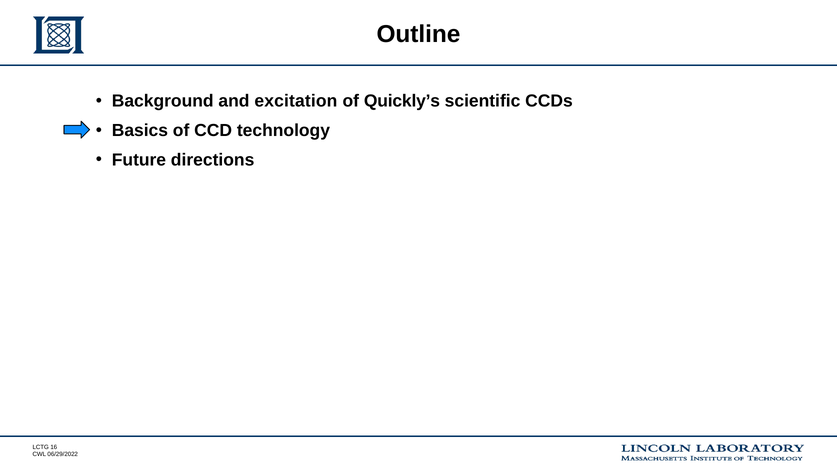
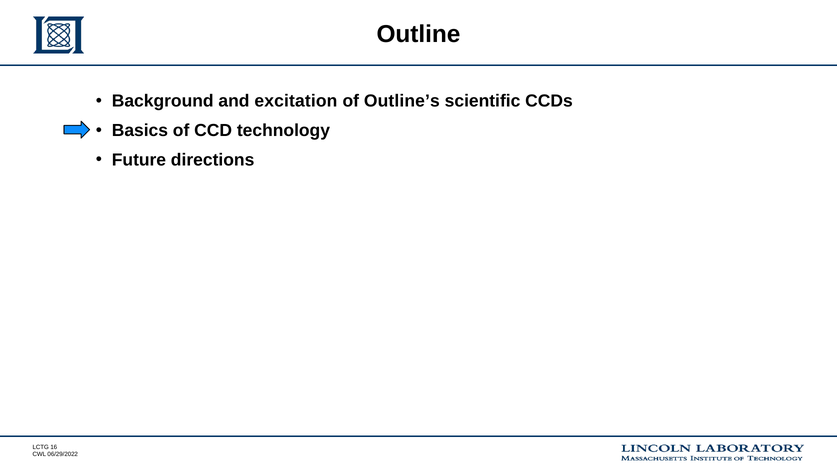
Quickly’s: Quickly’s -> Outline’s
